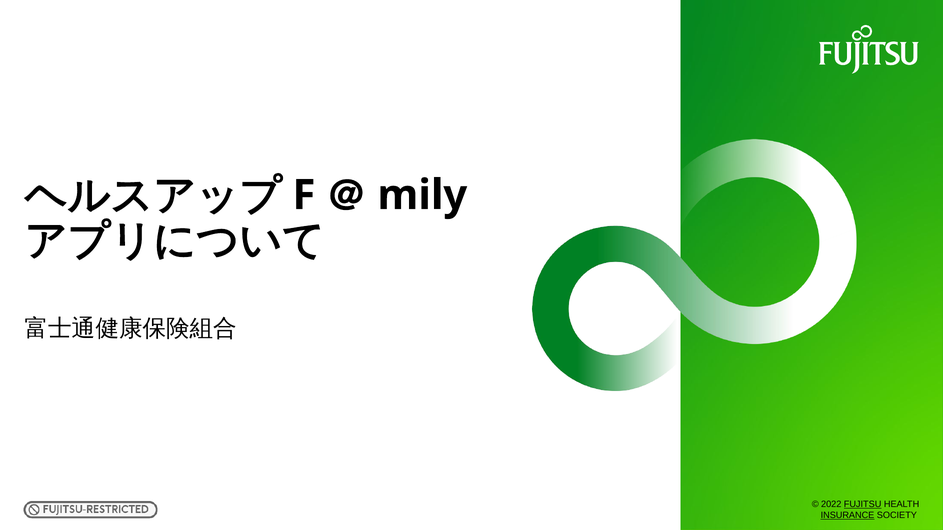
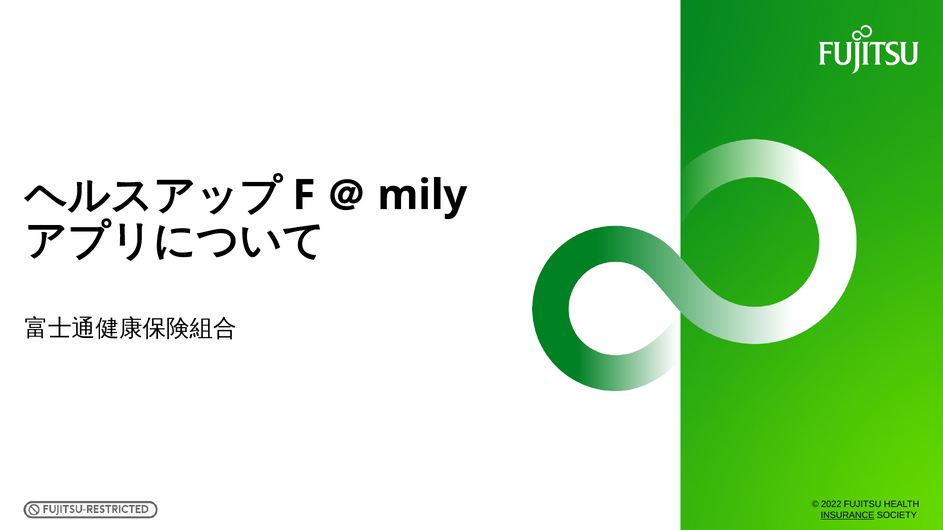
FUJITSU underline: present -> none
